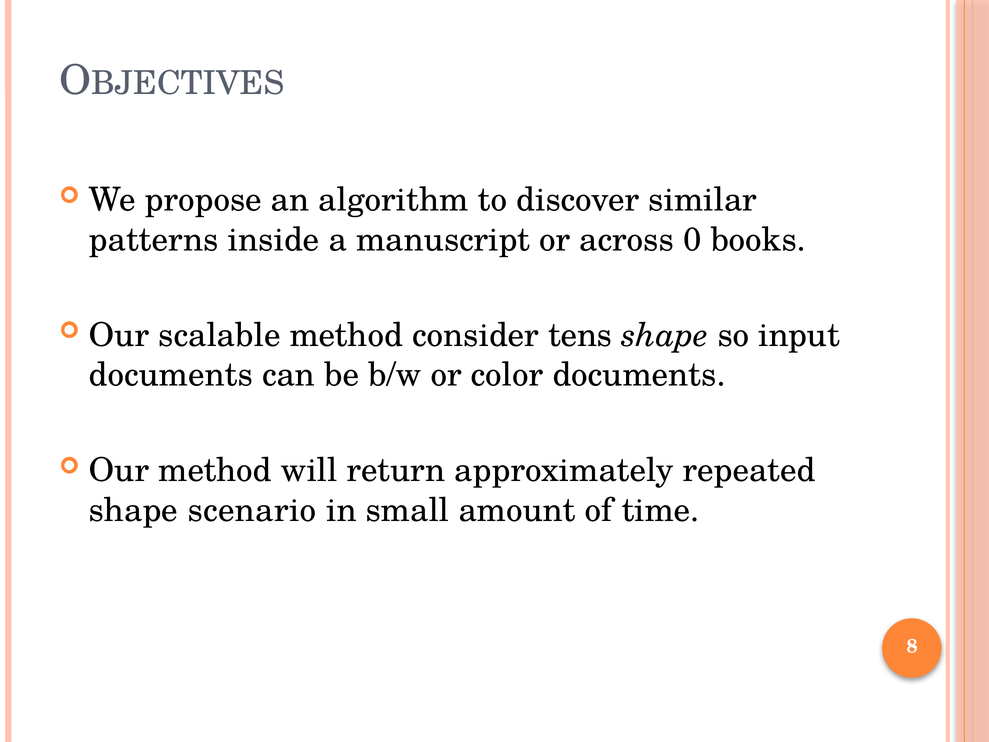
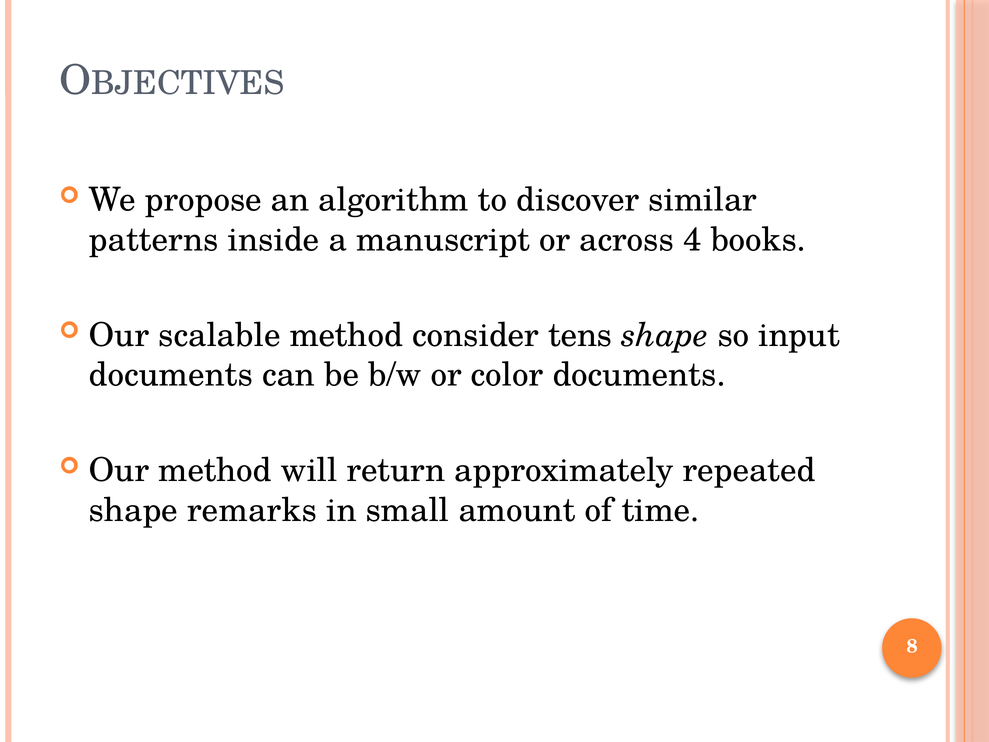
0: 0 -> 4
scenario: scenario -> remarks
